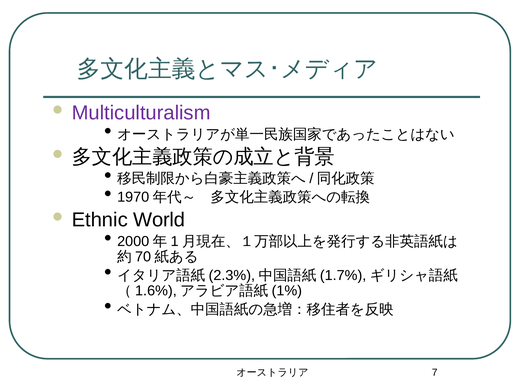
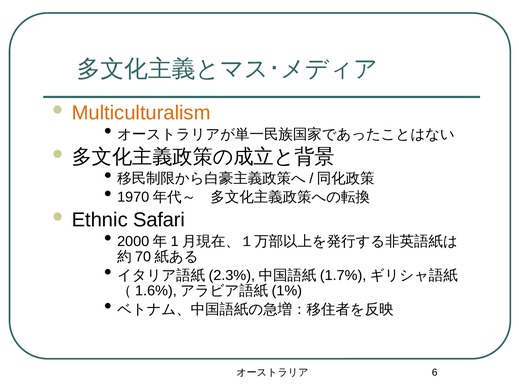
Multiculturalism colour: purple -> orange
World: World -> Safari
7: 7 -> 6
